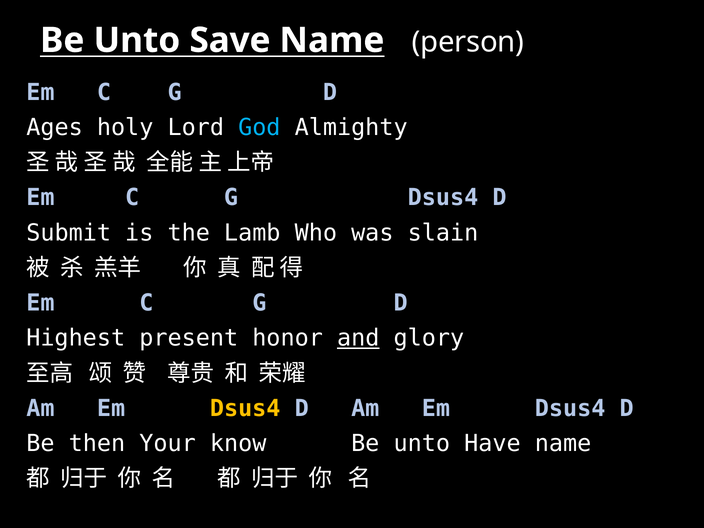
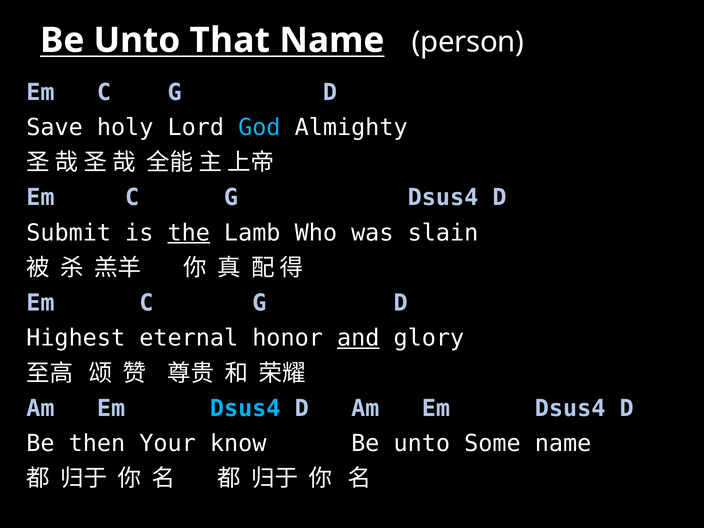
Save: Save -> That
Ages: Ages -> Save
the underline: none -> present
present: present -> eternal
Dsus4 at (245, 408) colour: yellow -> light blue
Have: Have -> Some
